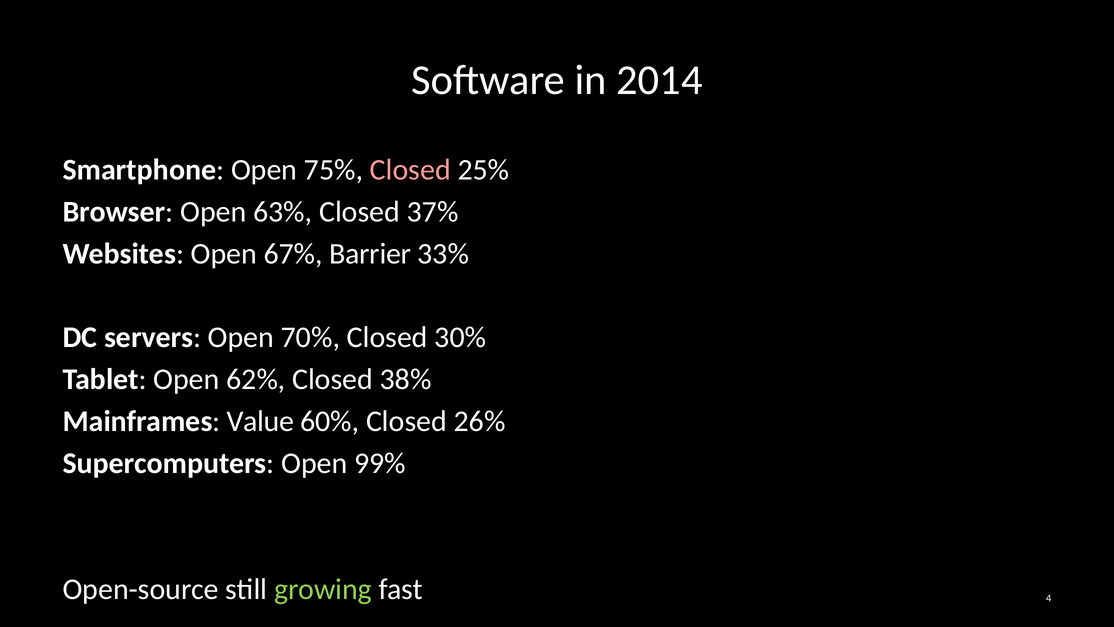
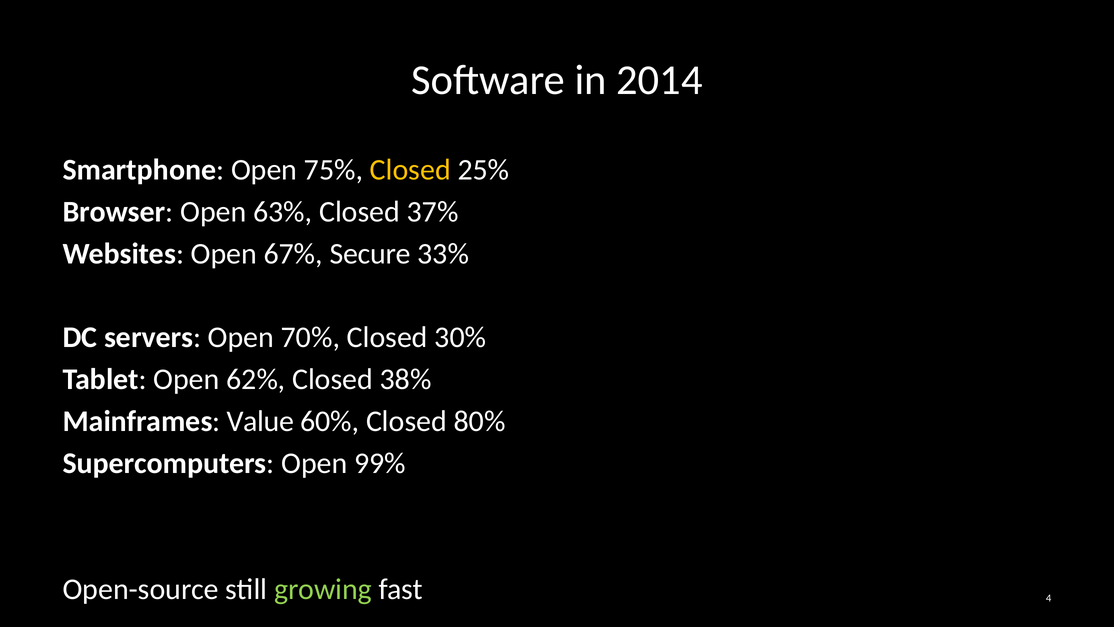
Closed at (410, 170) colour: pink -> yellow
Barrier: Barrier -> Secure
26%: 26% -> 80%
